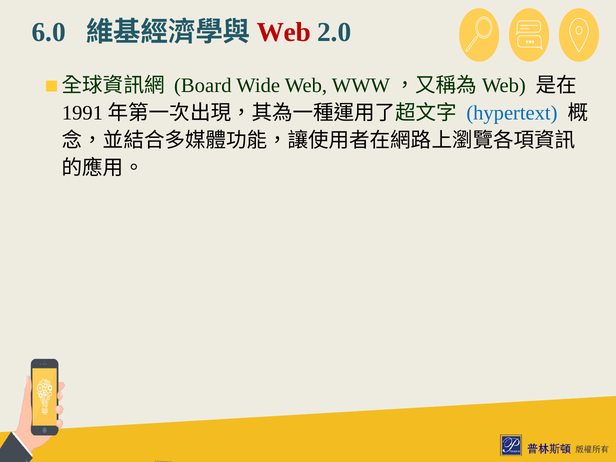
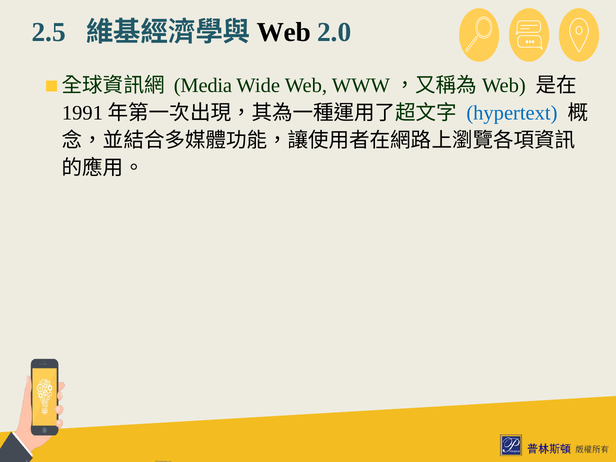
6.0: 6.0 -> 2.5
Web at (284, 32) colour: red -> black
Board: Board -> Media
